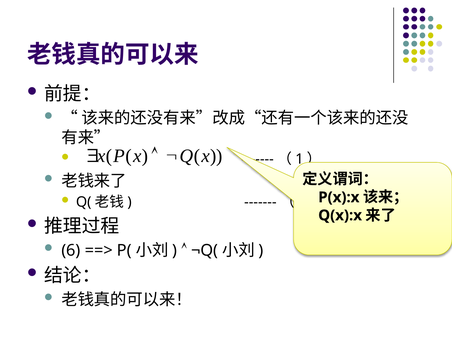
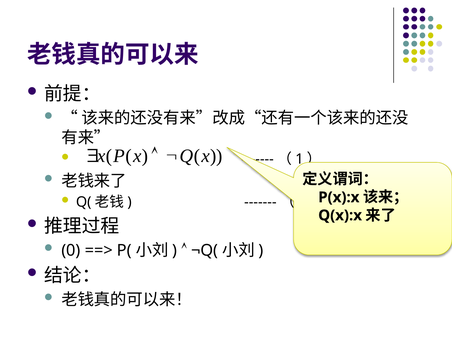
6: 6 -> 0
